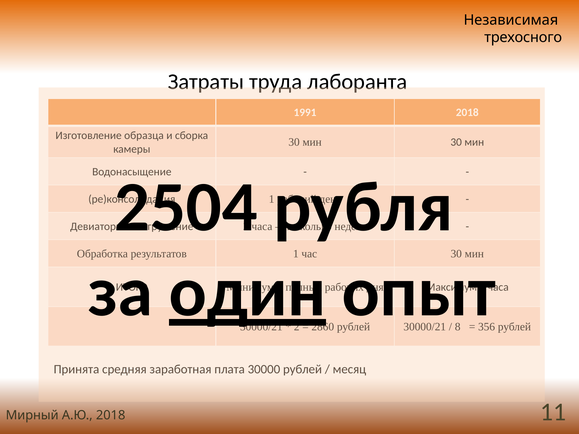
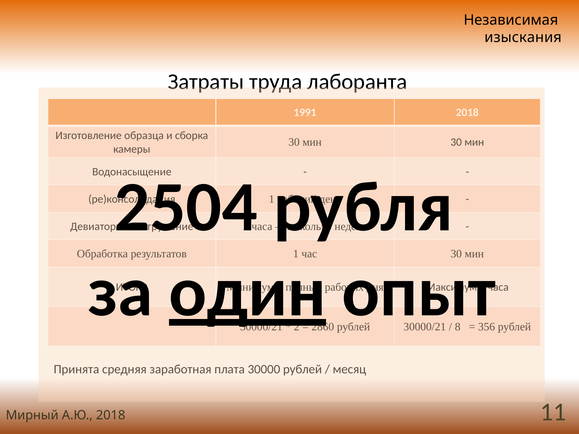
трехосного: трехосного -> изыскания
